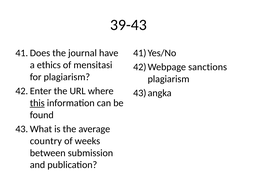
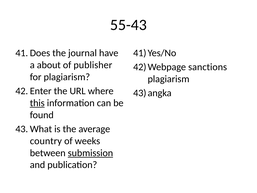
39-43: 39-43 -> 55-43
ethics: ethics -> about
mensitasi: mensitasi -> publisher
submission underline: none -> present
